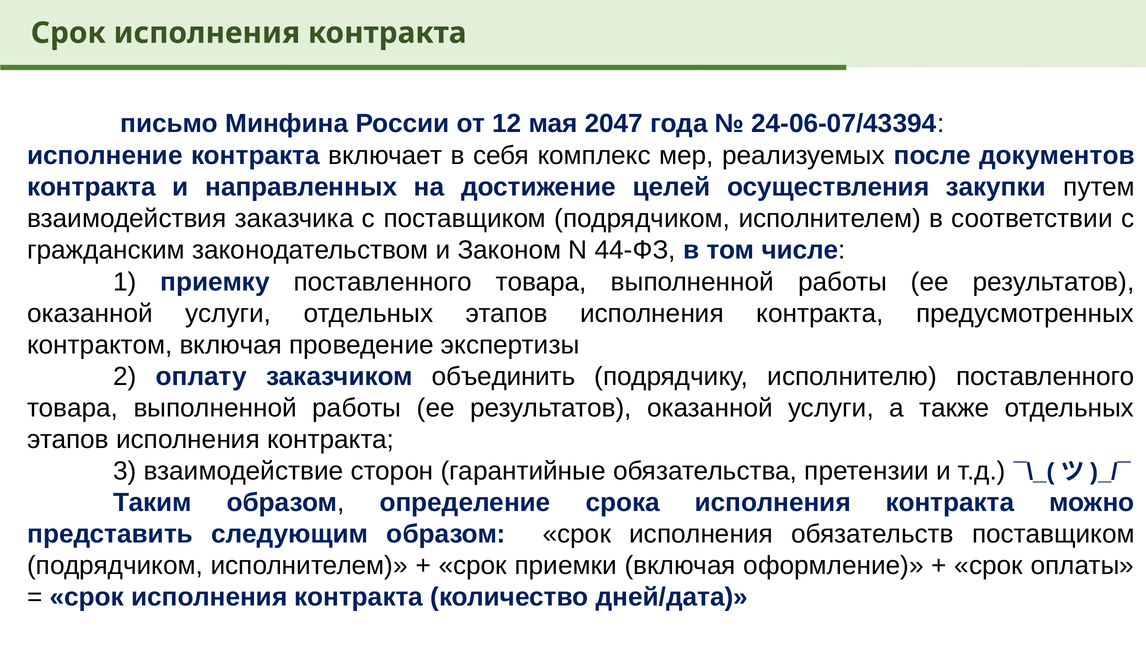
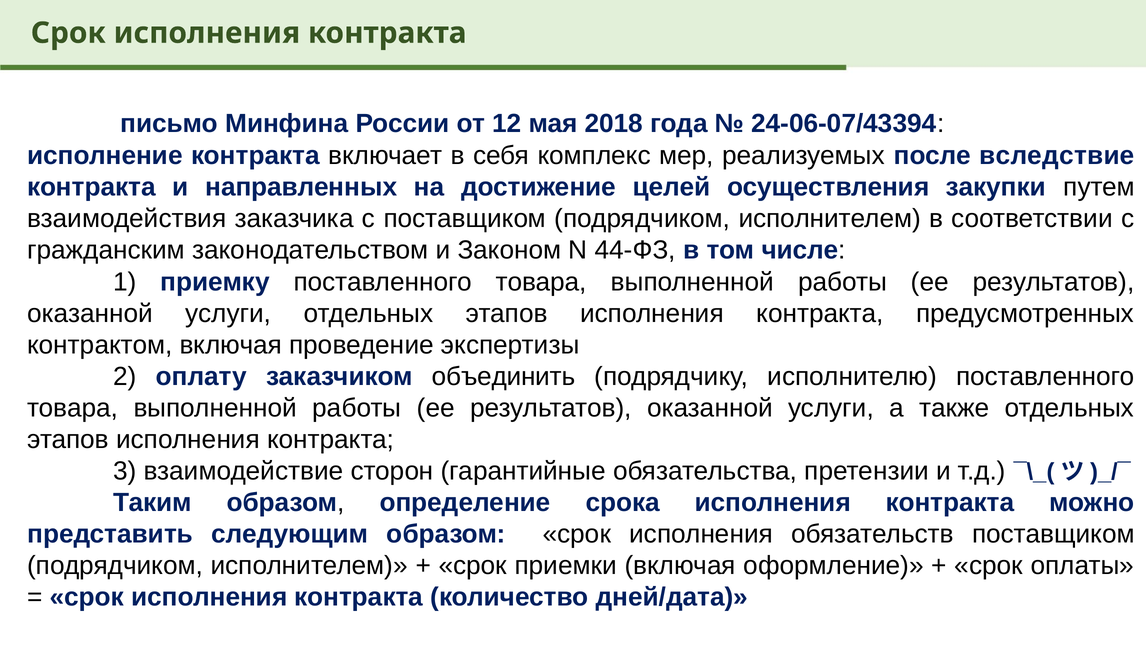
2047: 2047 -> 2018
документов: документов -> вследствие
